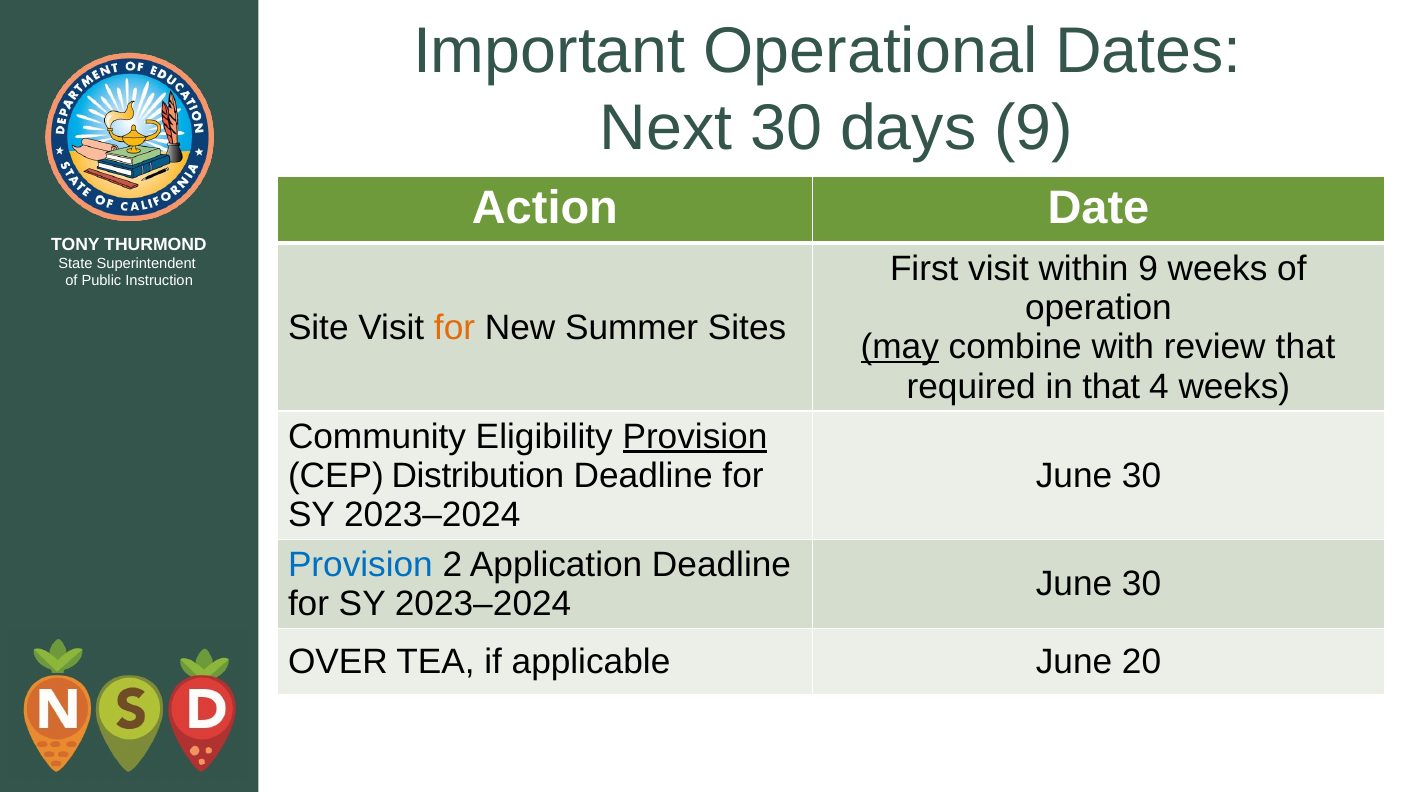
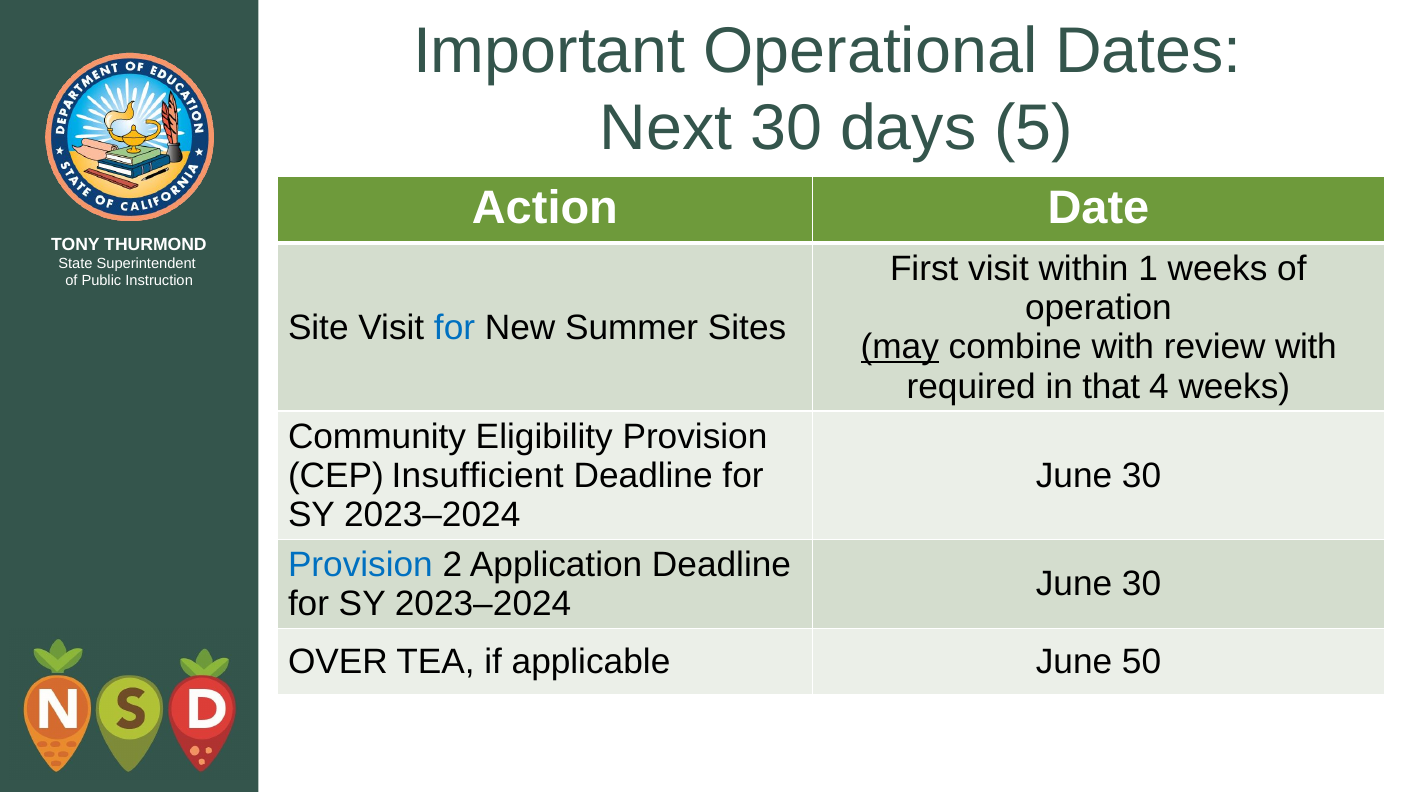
days 9: 9 -> 5
within 9: 9 -> 1
for at (455, 328) colour: orange -> blue
review that: that -> with
Provision at (695, 437) underline: present -> none
Distribution: Distribution -> Insufficient
20: 20 -> 50
